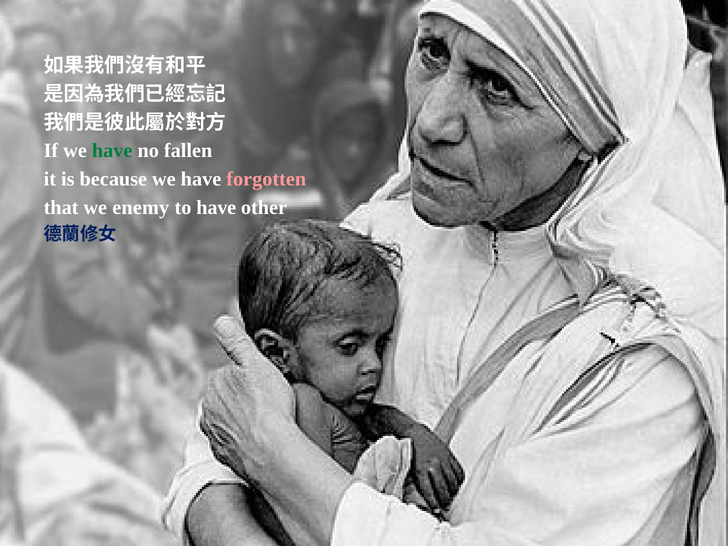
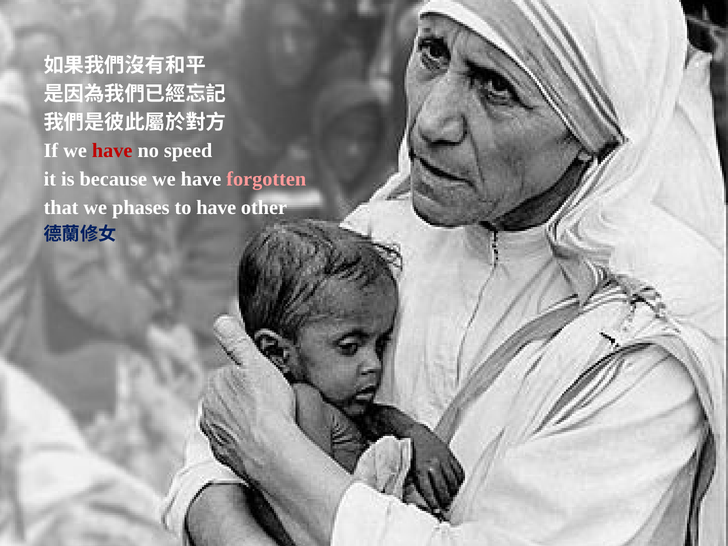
have at (112, 151) colour: green -> red
fallen: fallen -> speed
enemy: enemy -> phases
